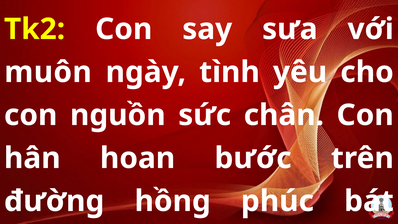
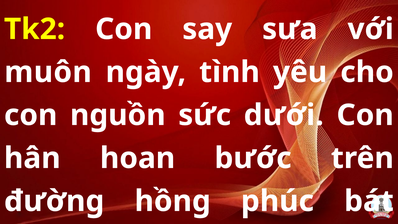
chân: chân -> dưới
